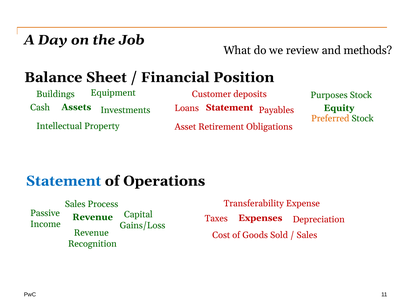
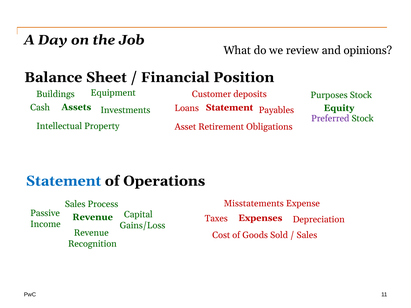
methods: methods -> opinions
Preferred colour: orange -> purple
Transferability: Transferability -> Misstatements
